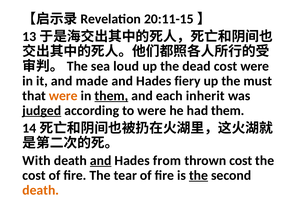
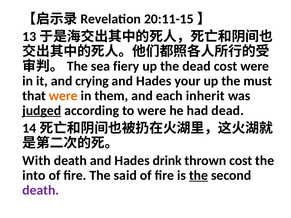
loud: loud -> fiery
made: made -> crying
fiery: fiery -> your
them at (111, 96) underline: present -> none
had them: them -> dead
and at (101, 161) underline: present -> none
from: from -> drink
cost at (34, 175): cost -> into
tear: tear -> said
death at (41, 190) colour: orange -> purple
